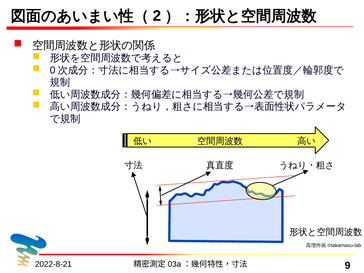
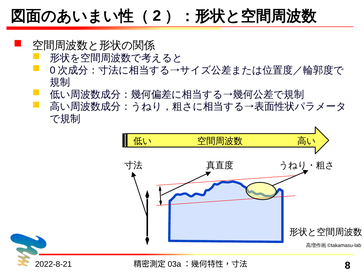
9: 9 -> 8
